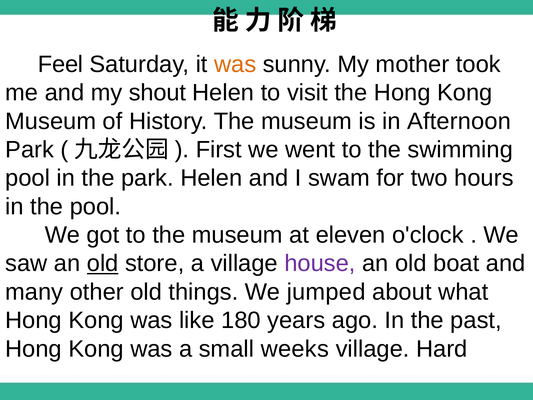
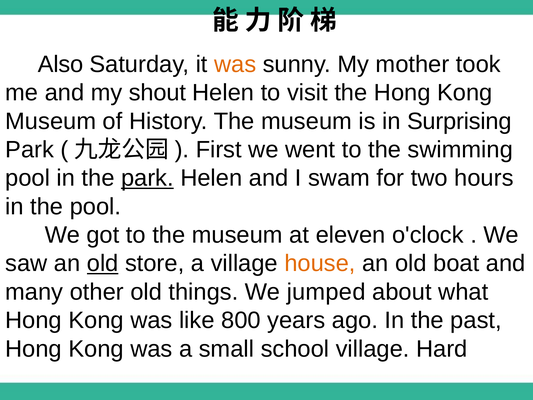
Feel: Feel -> Also
Afternoon: Afternoon -> Surprising
park at (147, 178) underline: none -> present
house colour: purple -> orange
180: 180 -> 800
weeks: weeks -> school
